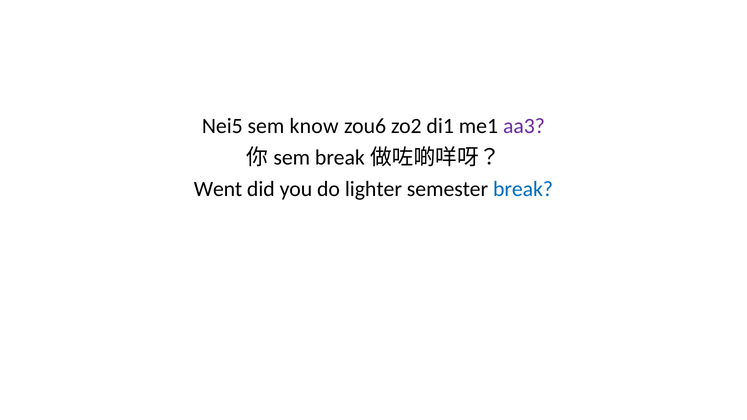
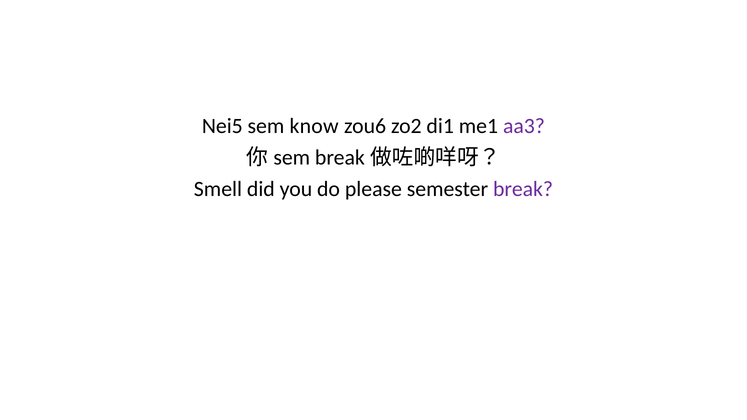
Went: Went -> Smell
lighter: lighter -> please
break colour: blue -> purple
